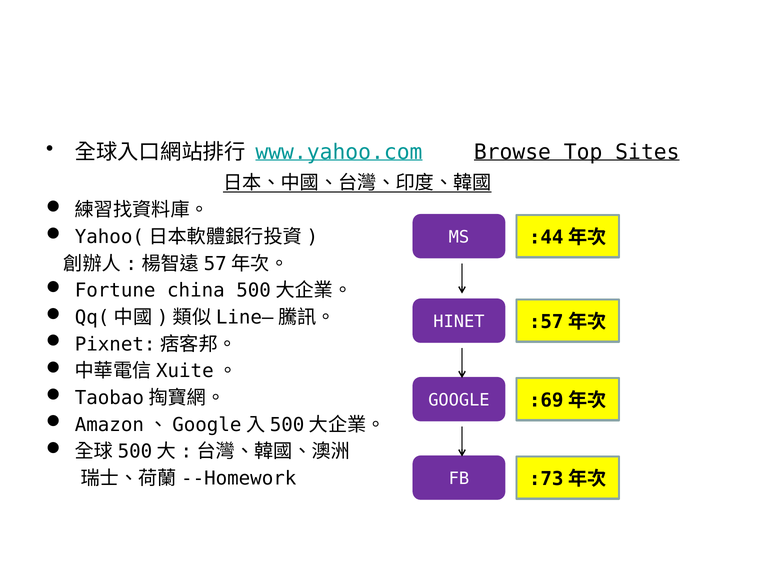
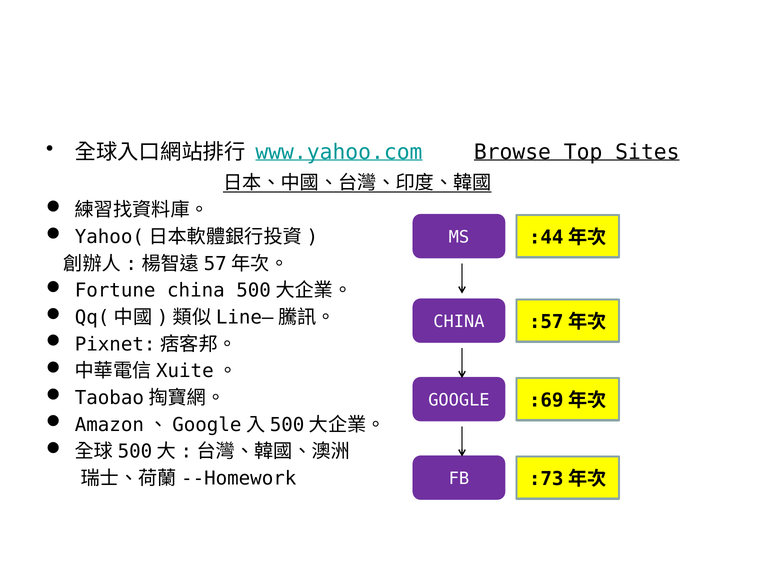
HINET at (459, 322): HINET -> CHINA
